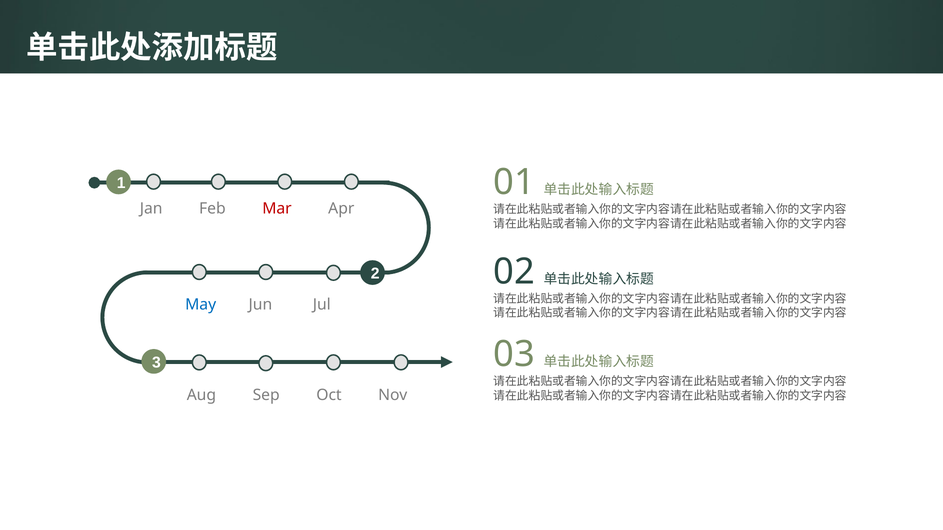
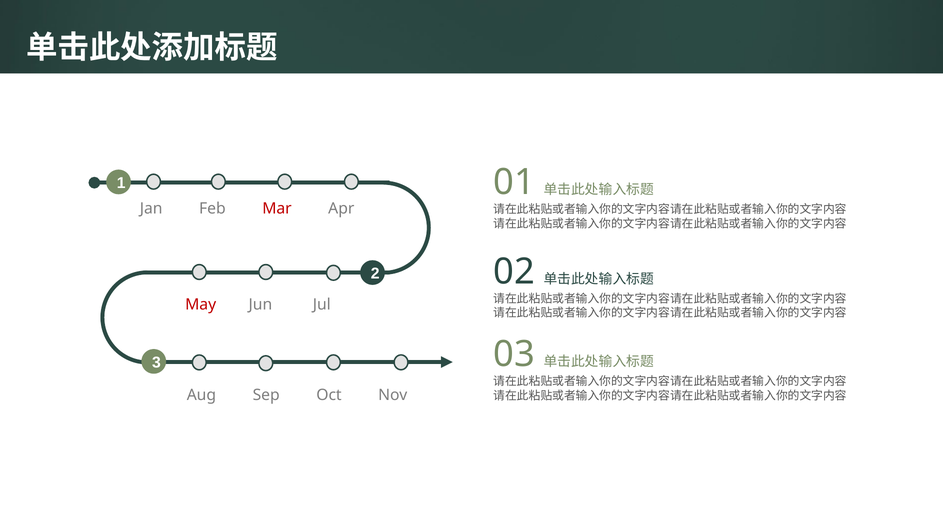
May colour: blue -> red
